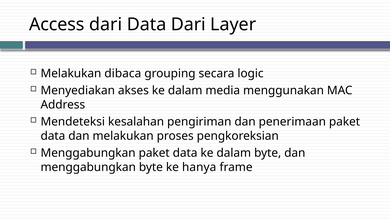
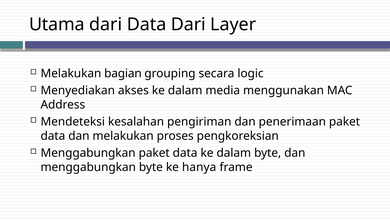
Access: Access -> Utama
dibaca: dibaca -> bagian
